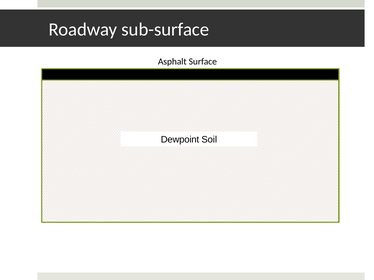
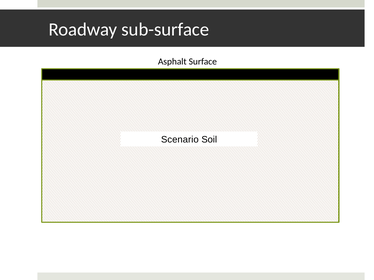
Dewpoint: Dewpoint -> Scenario
